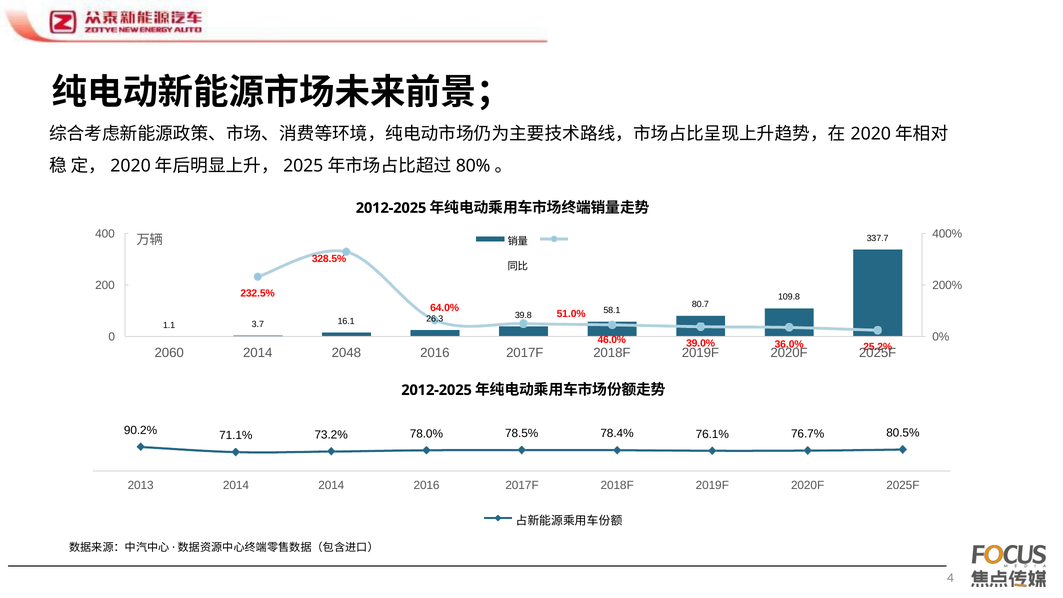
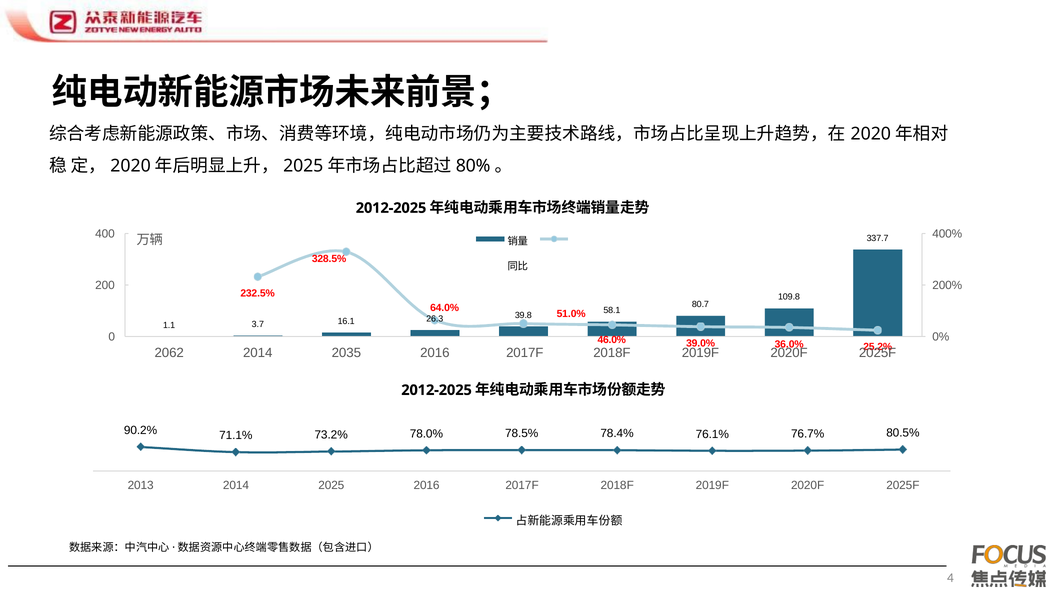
2060: 2060 -> 2062
2048: 2048 -> 2035
2014 2014: 2014 -> 2025
